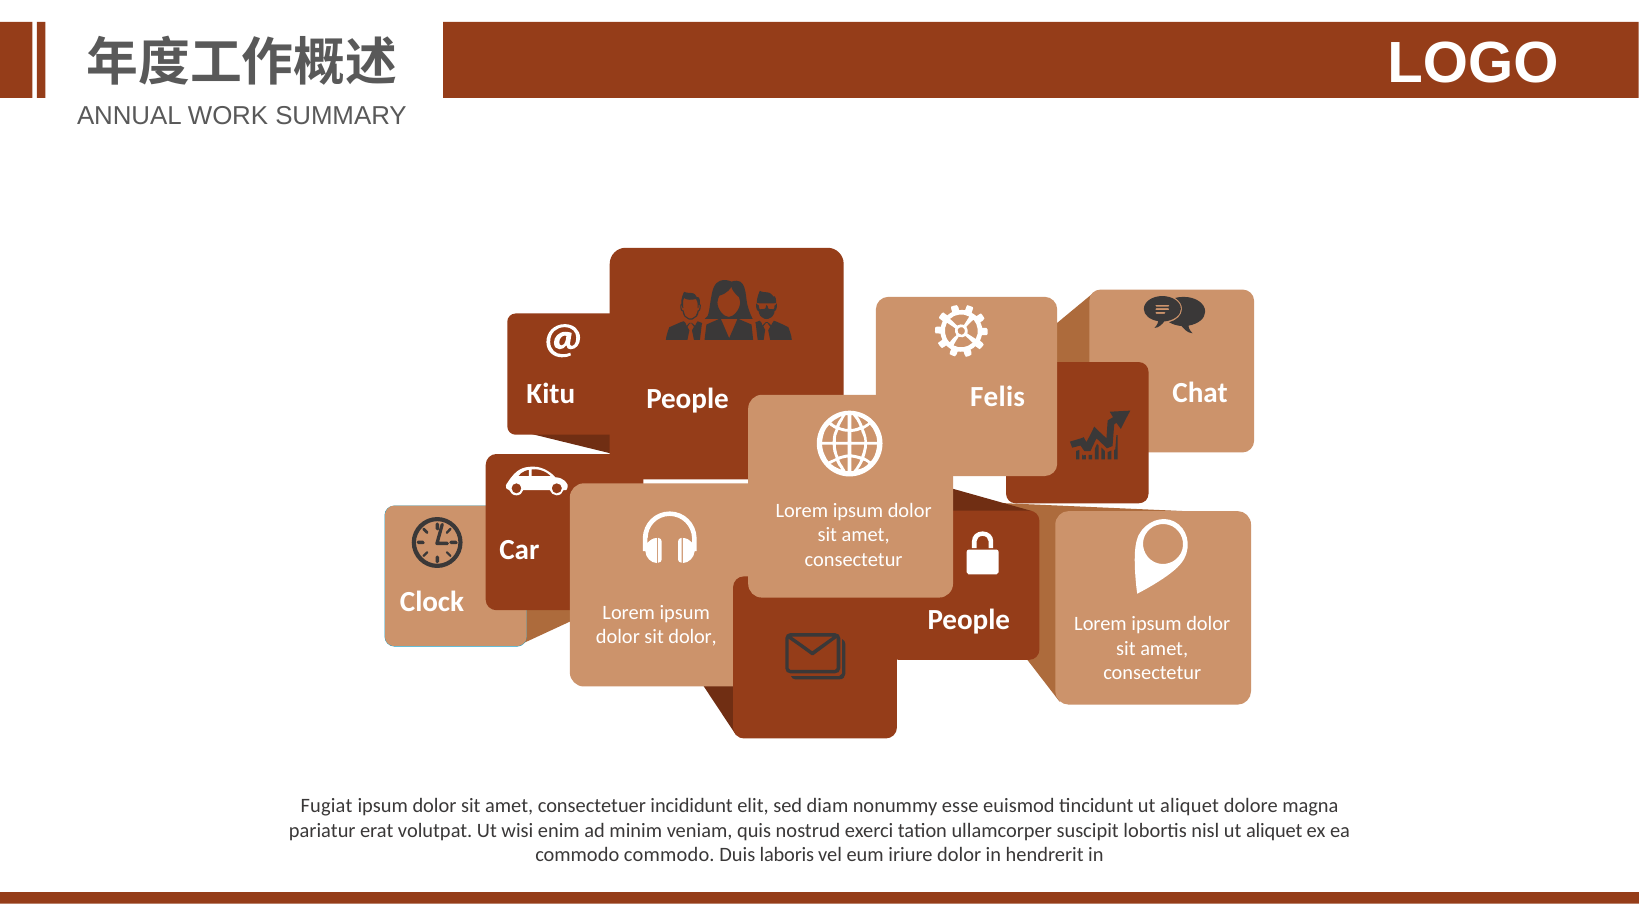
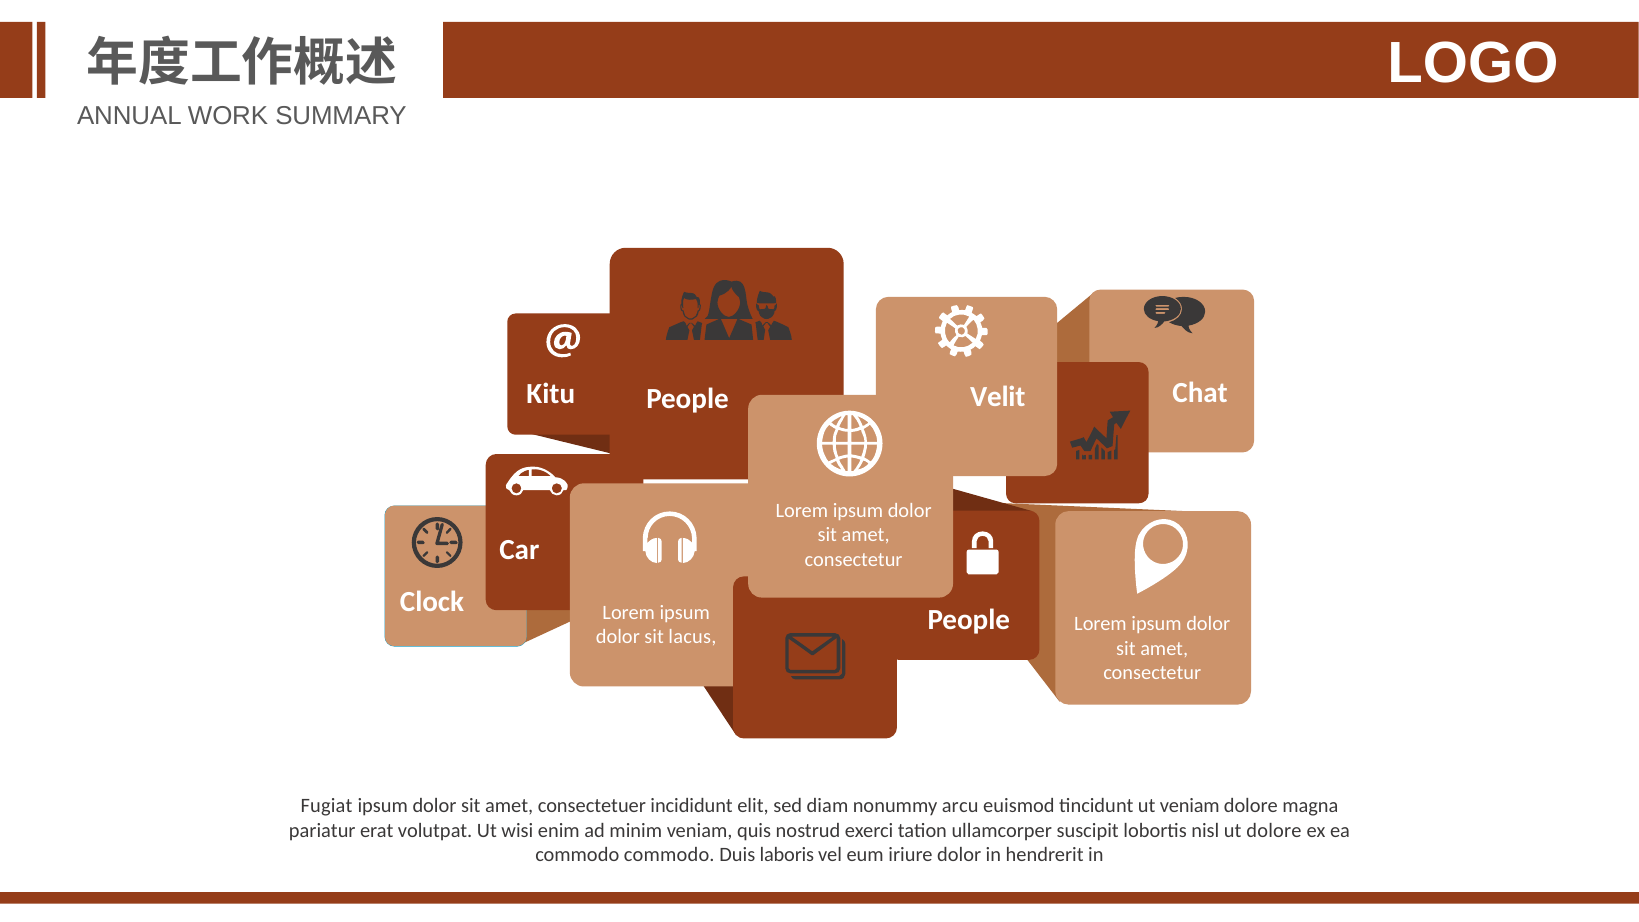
Felis: Felis -> Velit
sit dolor: dolor -> lacus
esse: esse -> arcu
tincidunt ut aliquet: aliquet -> veniam
nisl ut aliquet: aliquet -> dolore
